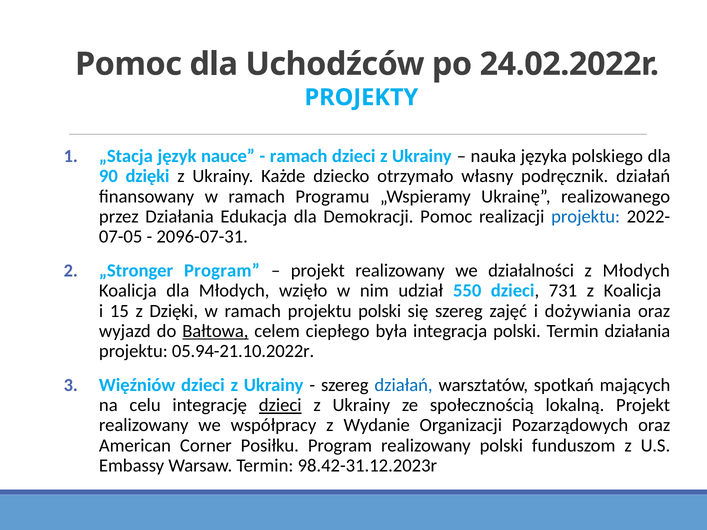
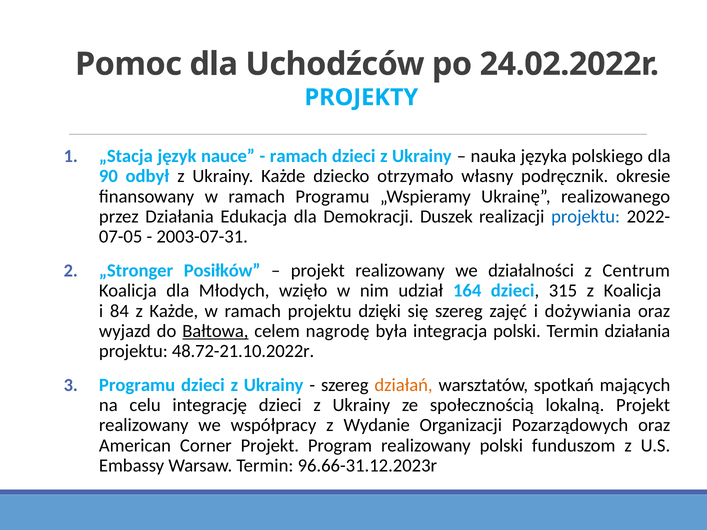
90 dzięki: dzięki -> odbył
podręcznik działań: działań -> okresie
Demokracji Pomoc: Pomoc -> Duszek
2096-07-31: 2096-07-31 -> 2003-07-31
„Stronger Program: Program -> Posiłków
z Młodych: Młodych -> Centrum
550: 550 -> 164
731: 731 -> 315
15: 15 -> 84
z Dzięki: Dzięki -> Każde
projektu polski: polski -> dzięki
ciepłego: ciepłego -> nagrodę
05.94-21.10.2022r: 05.94-21.10.2022r -> 48.72-21.10.2022r
Więźniów at (137, 385): Więźniów -> Programu
działań at (404, 385) colour: blue -> orange
dzieci at (280, 405) underline: present -> none
Corner Posiłku: Posiłku -> Projekt
98.42-31.12.2023r: 98.42-31.12.2023r -> 96.66-31.12.2023r
